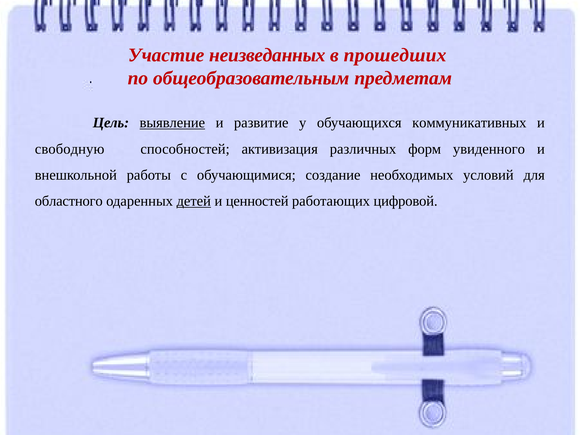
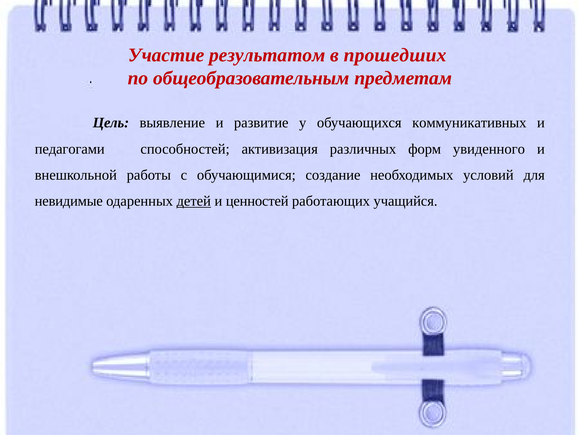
неизведанных: неизведанных -> результатом
выявление underline: present -> none
свободную: свободную -> педагогами
областного: областного -> невидимые
цифровой: цифровой -> учащийся
